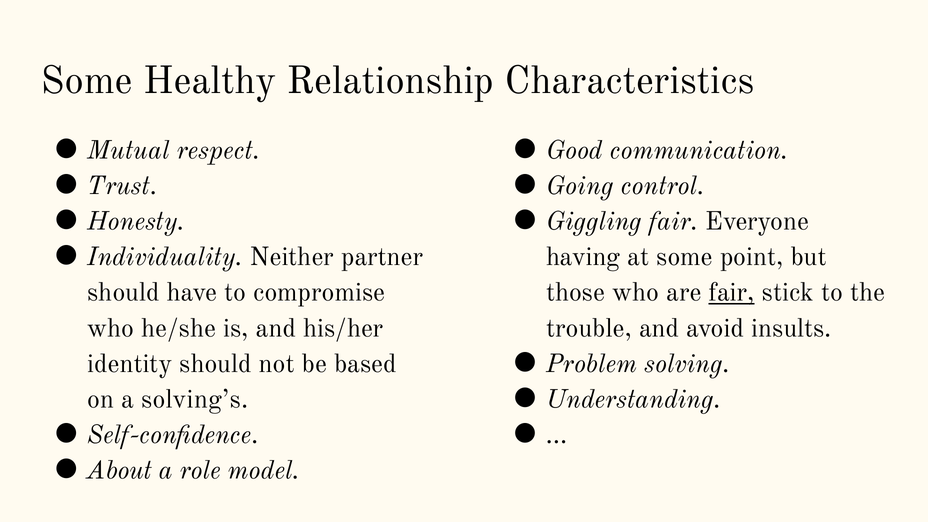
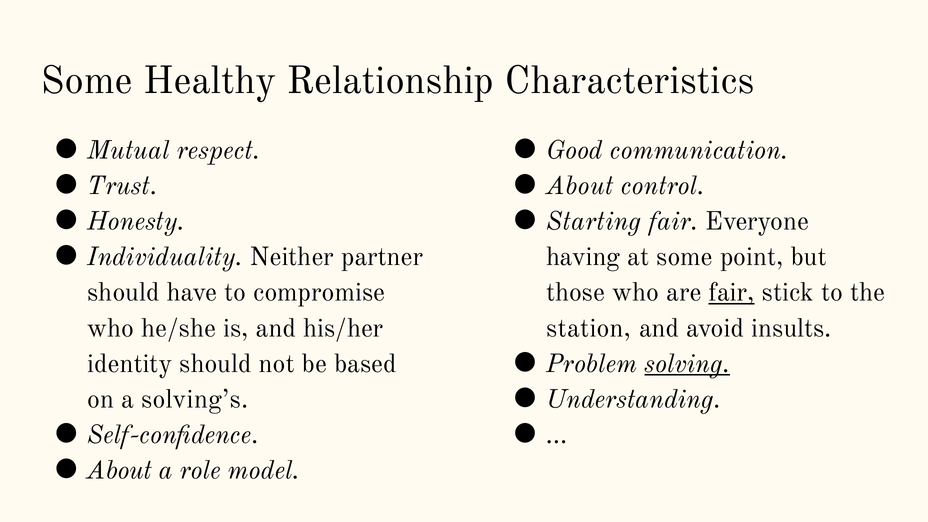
Going at (580, 186): Going -> About
Giggling: Giggling -> Starting
trouble: trouble -> station
solving underline: none -> present
